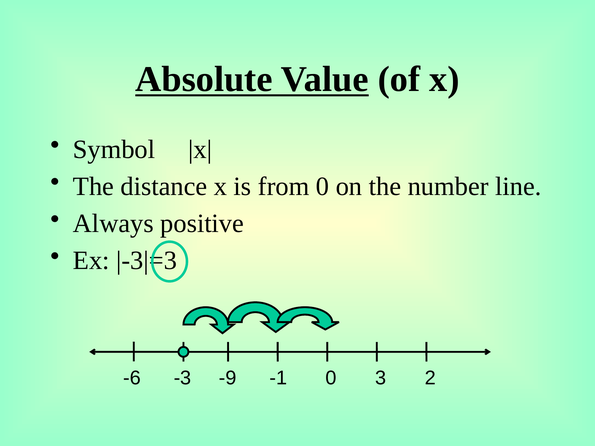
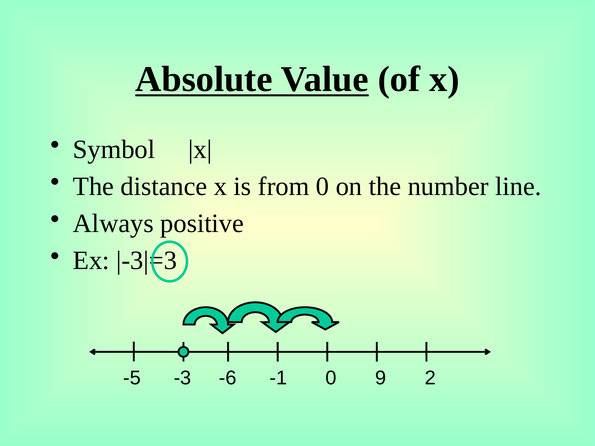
-6: -6 -> -5
-9: -9 -> -6
3: 3 -> 9
